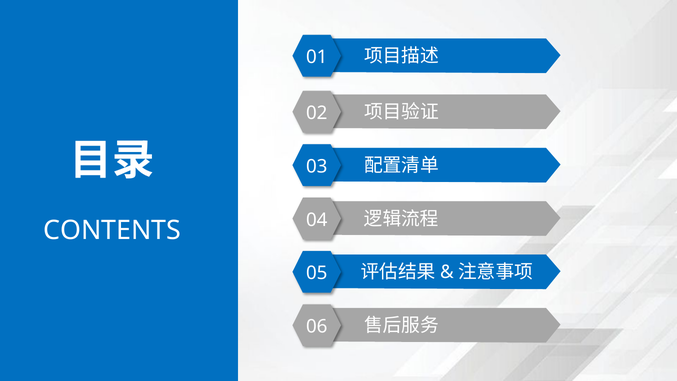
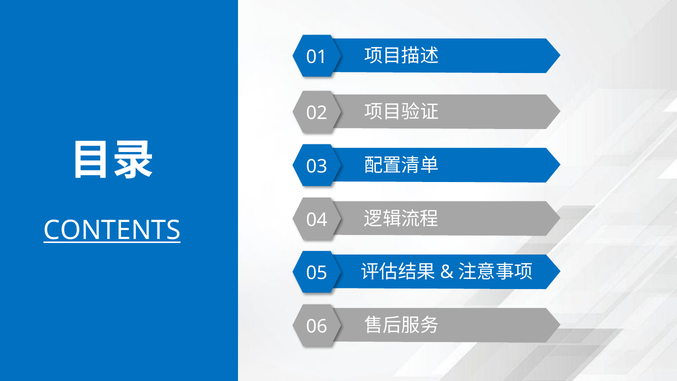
CONTENTS underline: none -> present
